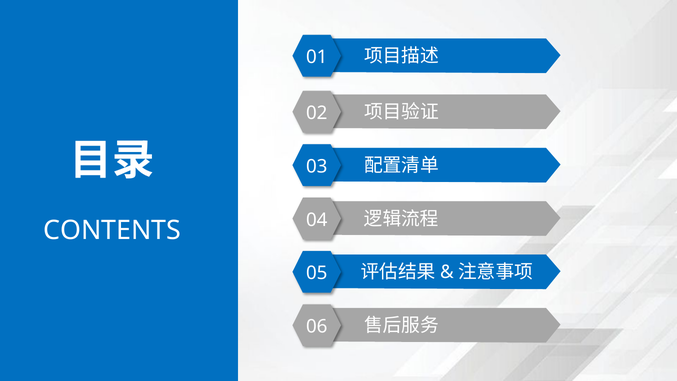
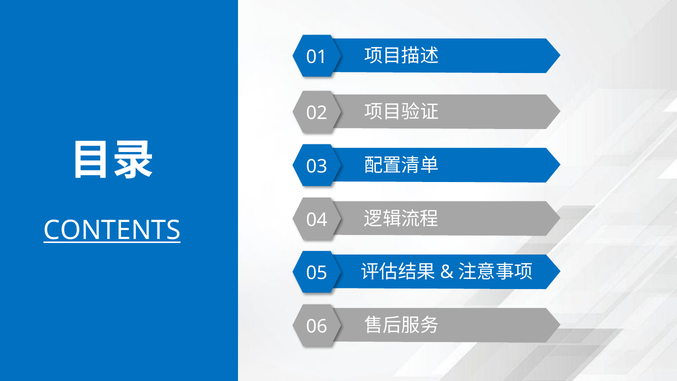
CONTENTS underline: none -> present
